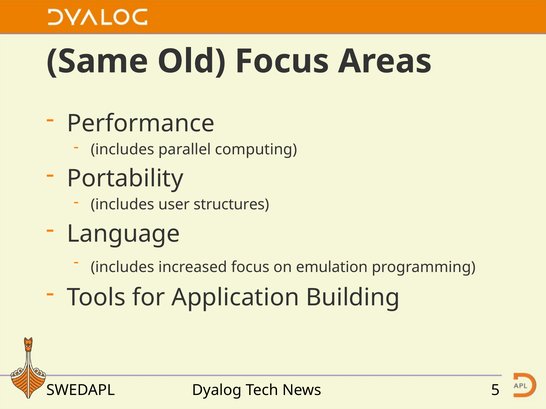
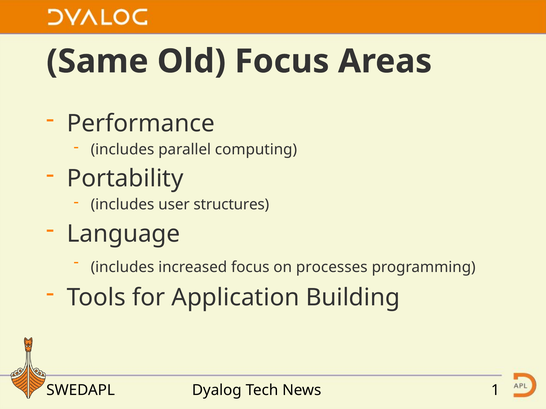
emulation: emulation -> processes
5: 5 -> 1
